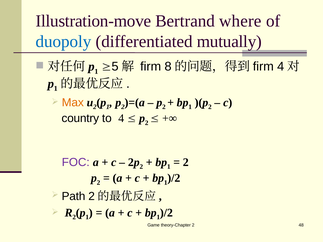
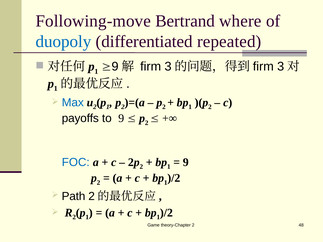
Illustration-move: Illustration-move -> Following-move
mutually: mutually -> repeated
5 at (115, 67): 5 -> 9
8 at (168, 67): 8 -> 3
4 at (281, 67): 4 -> 3
Max colour: orange -> blue
country: country -> payoffs
to 4: 4 -> 9
FOC colour: purple -> blue
2 at (186, 162): 2 -> 9
